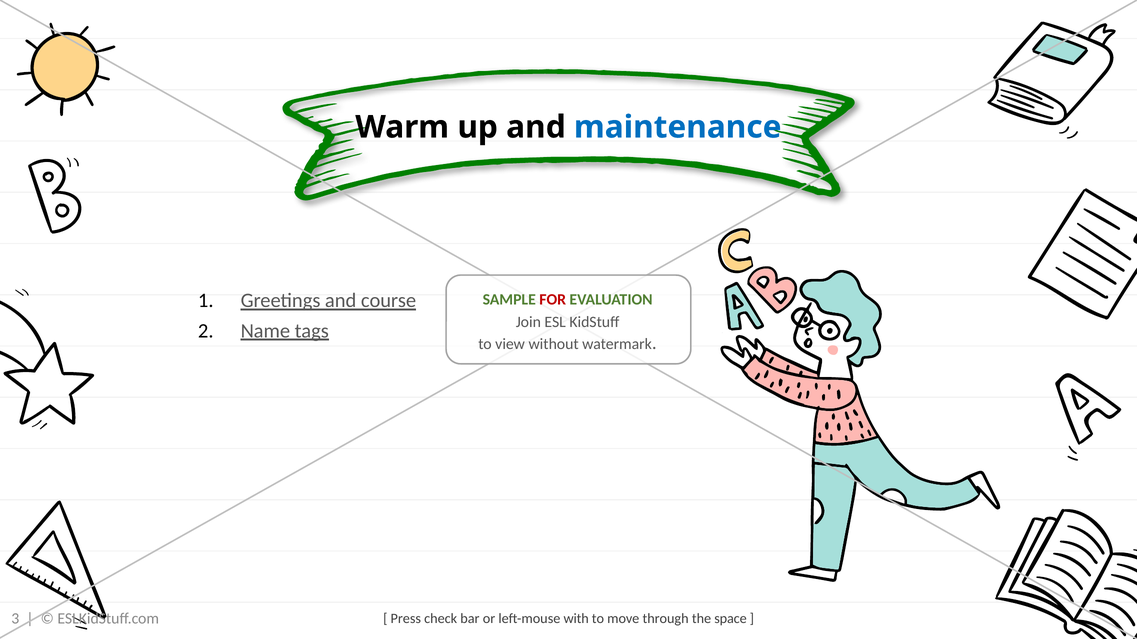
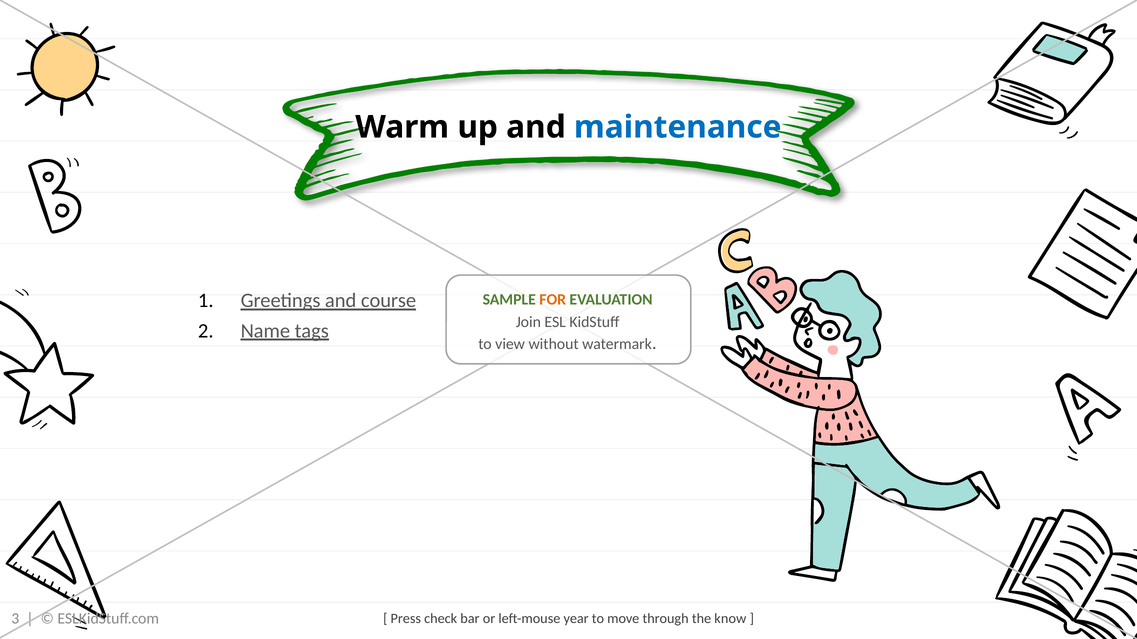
FOR colour: red -> orange
with: with -> year
space: space -> know
